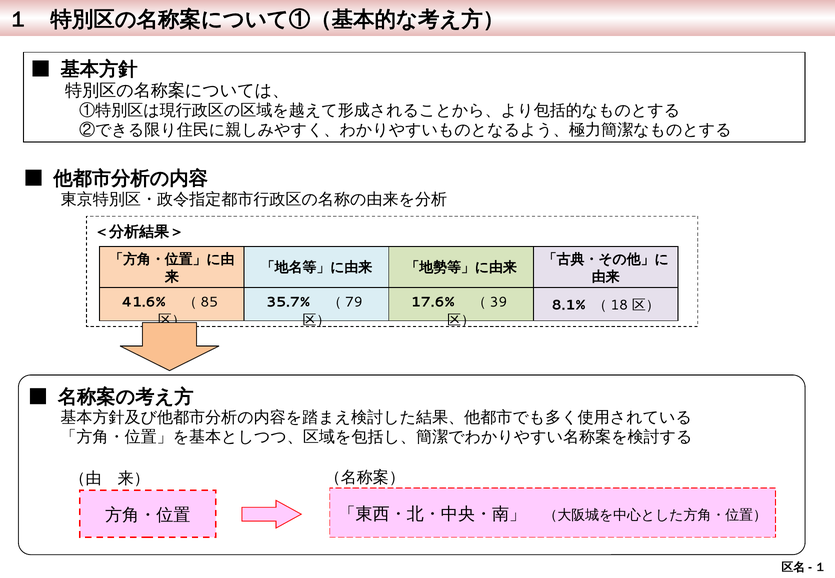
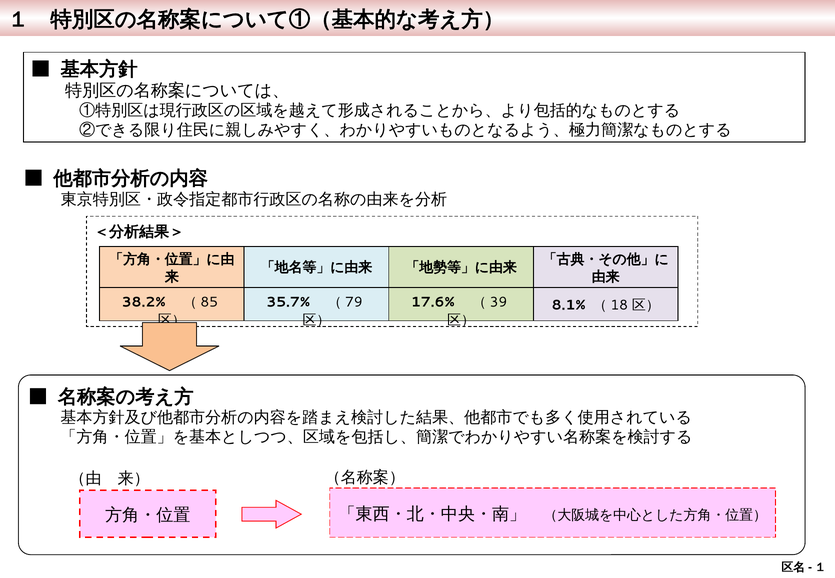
41.6%: 41.6% -> 38.2%
